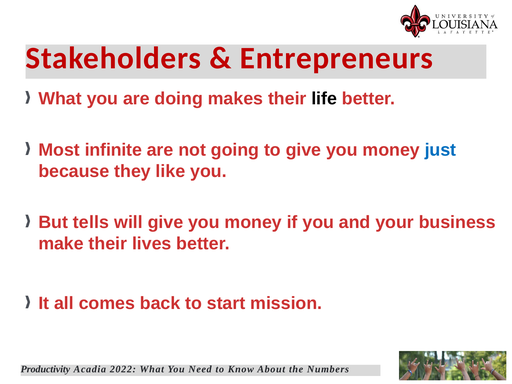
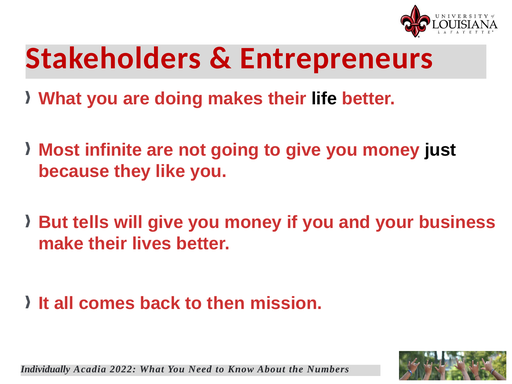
just colour: blue -> black
start: start -> then
Productivity: Productivity -> Individually
